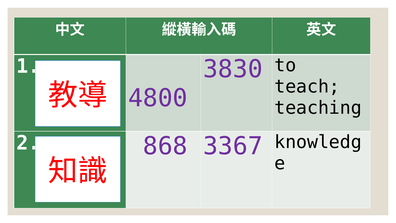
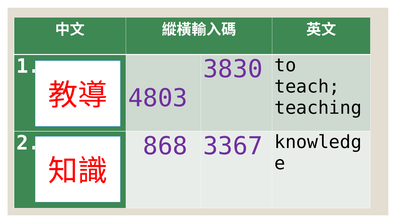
4800: 4800 -> 4803
